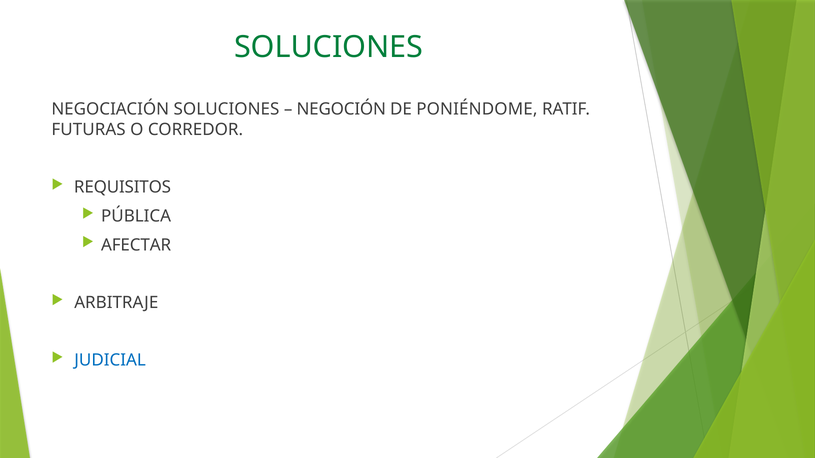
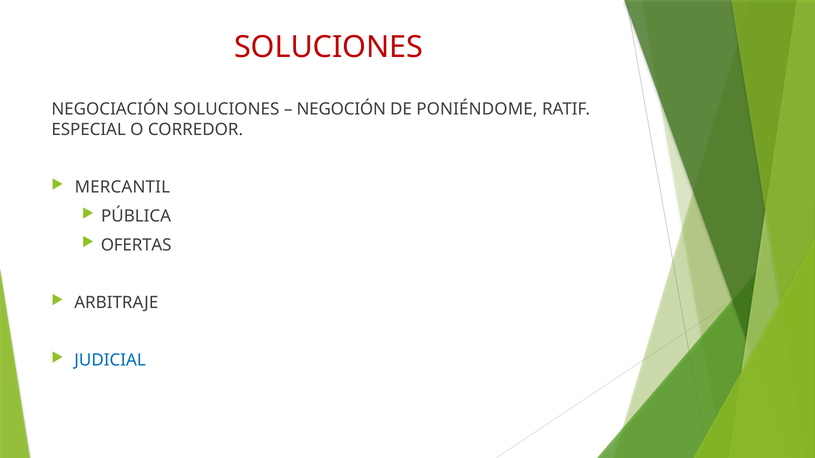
SOLUCIONES at (329, 47) colour: green -> red
FUTURAS: FUTURAS -> ESPECIAL
REQUISITOS: REQUISITOS -> MERCANTIL
AFECTAR: AFECTAR -> OFERTAS
